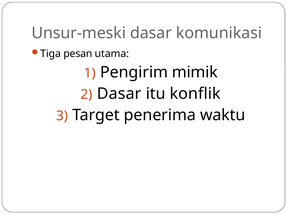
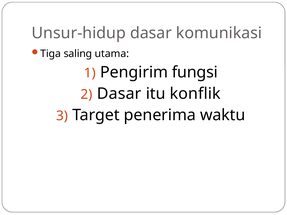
Unsur-meski: Unsur-meski -> Unsur-hidup
pesan: pesan -> saling
mimik: mimik -> fungsi
